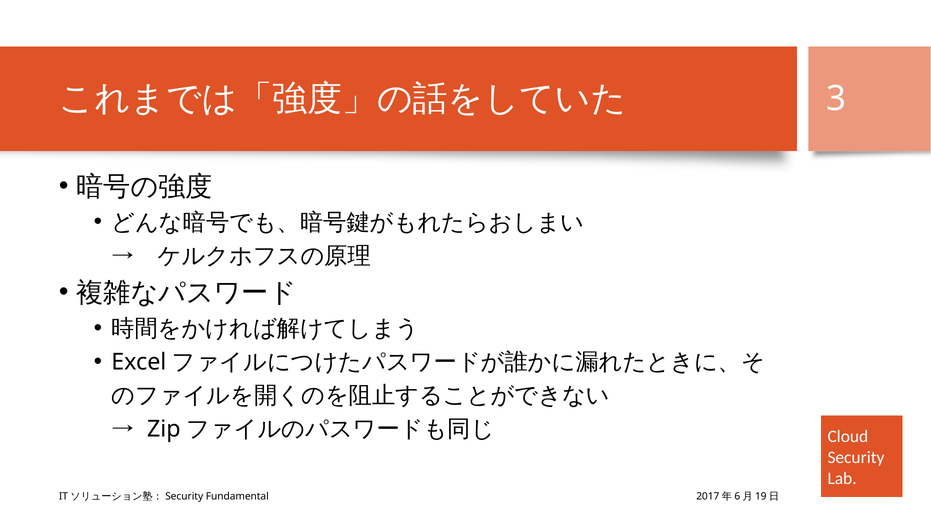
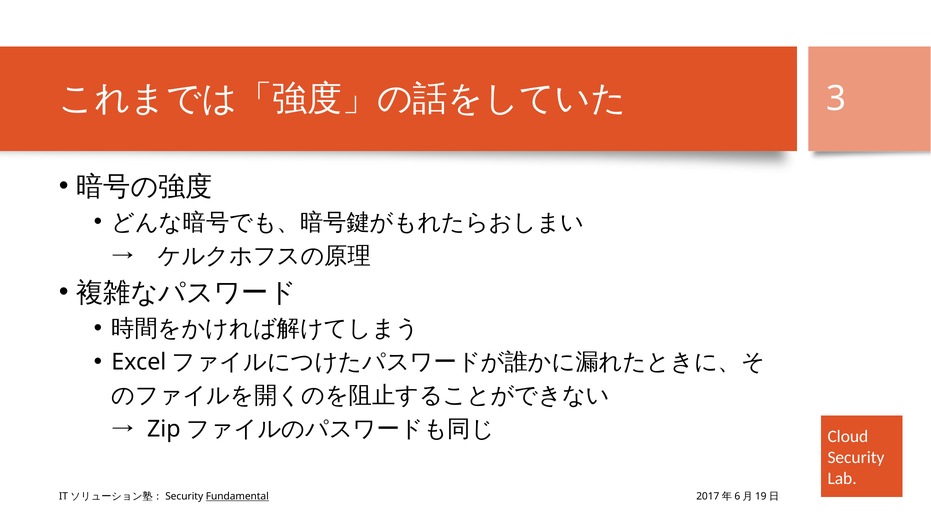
Fundamental underline: none -> present
